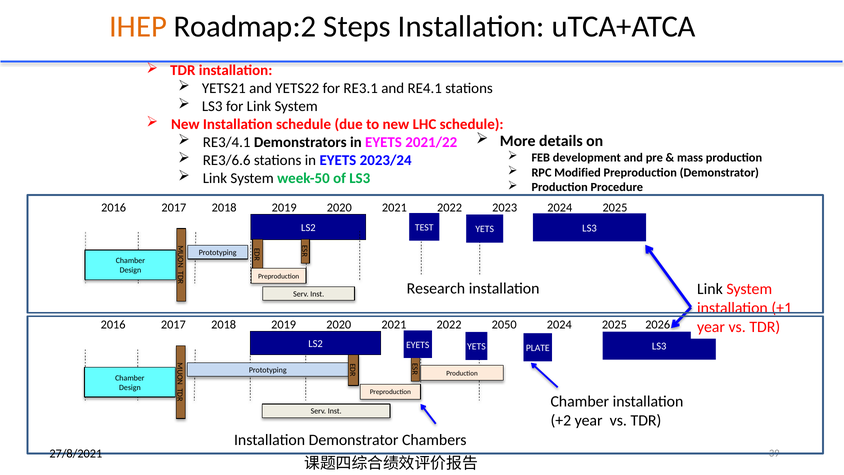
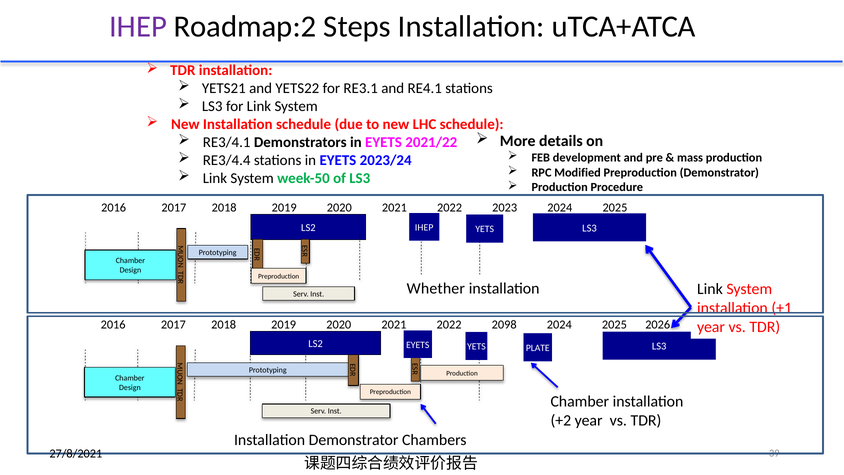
IHEP at (138, 27) colour: orange -> purple
RE3/6.6: RE3/6.6 -> RE3/4.4
TEST at (424, 227): TEST -> IHEP
Research: Research -> Whether
2050: 2050 -> 2098
